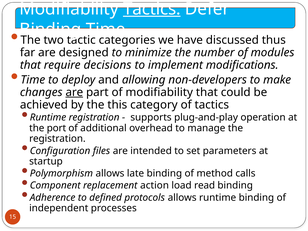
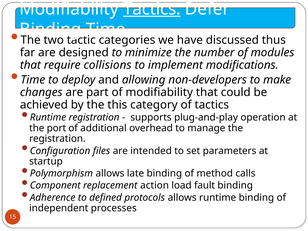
decisions: decisions -> collisions
are at (74, 92) underline: present -> none
read: read -> fault
